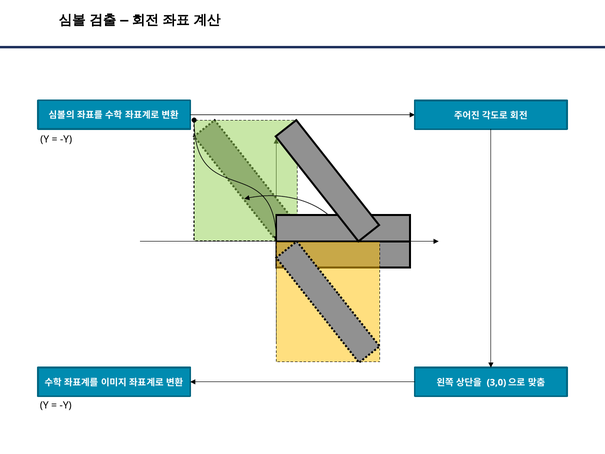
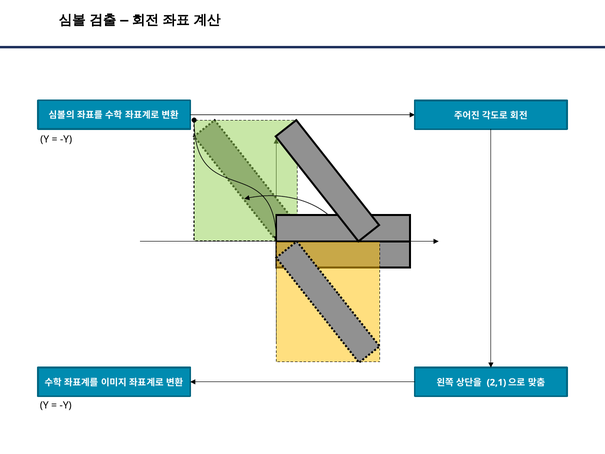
3,0: 3,0 -> 2,1
